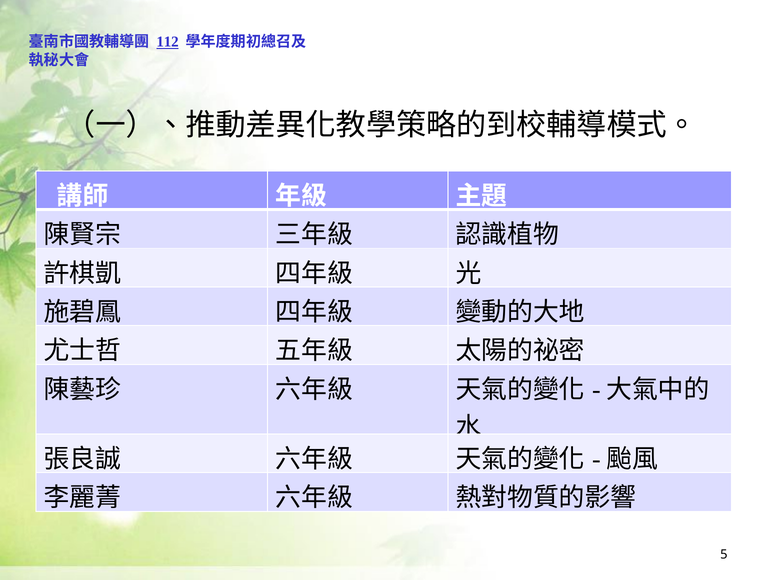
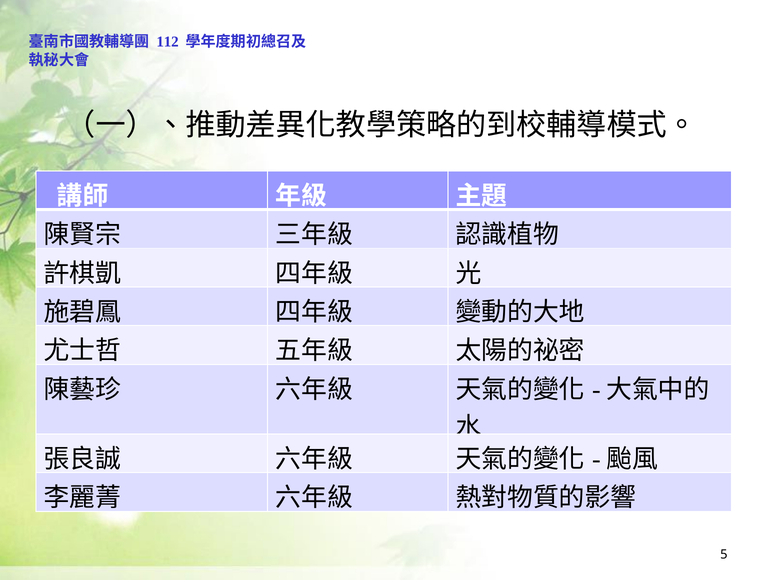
112 underline: present -> none
